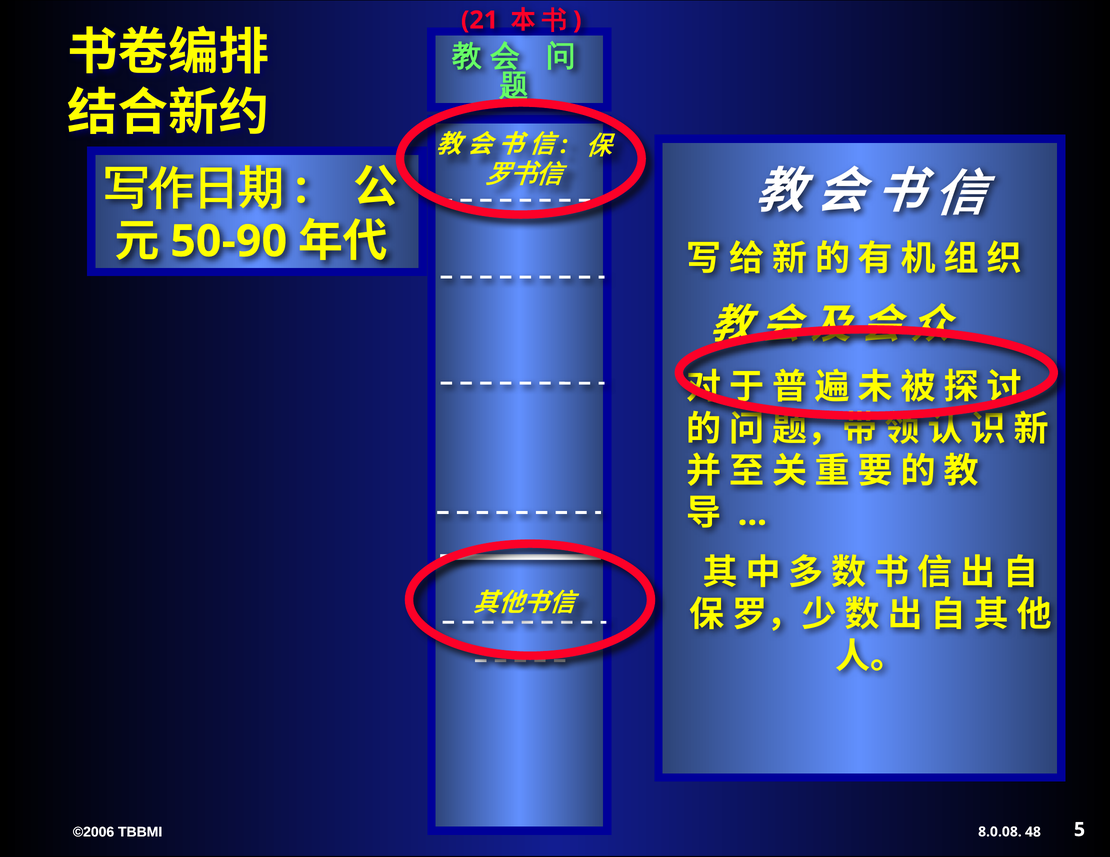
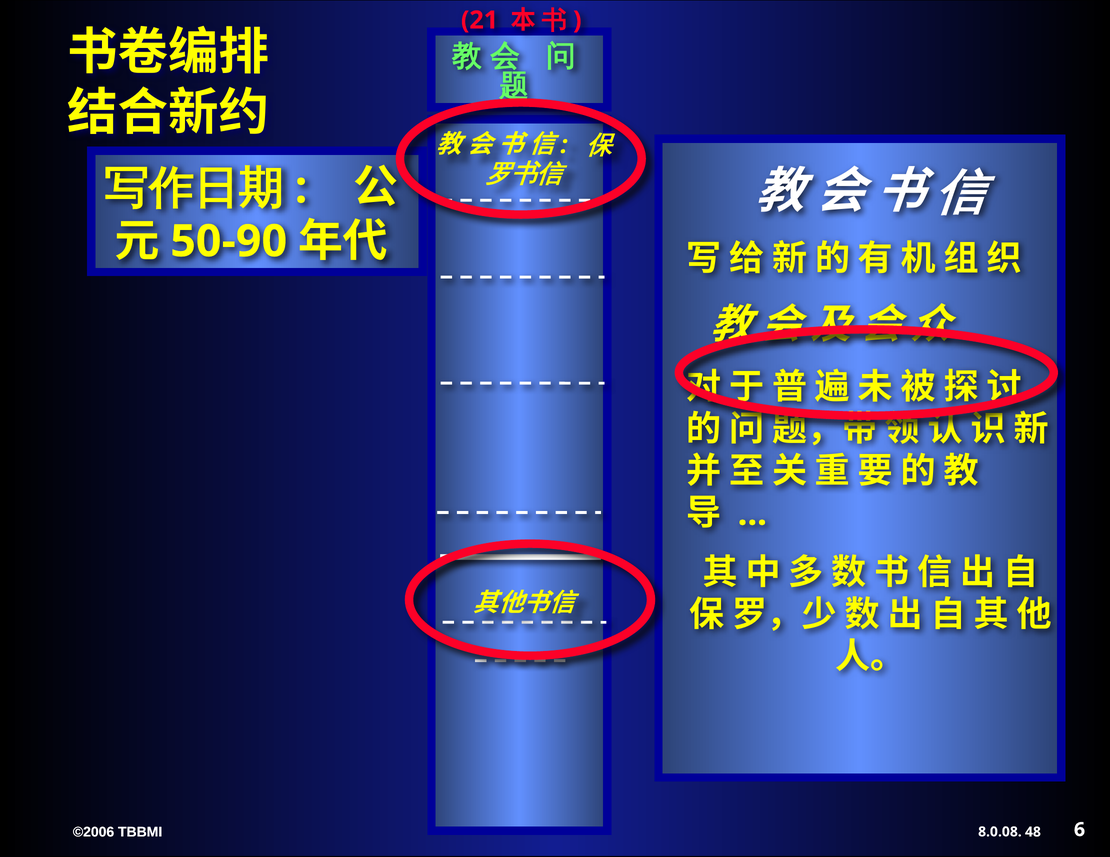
5: 5 -> 6
